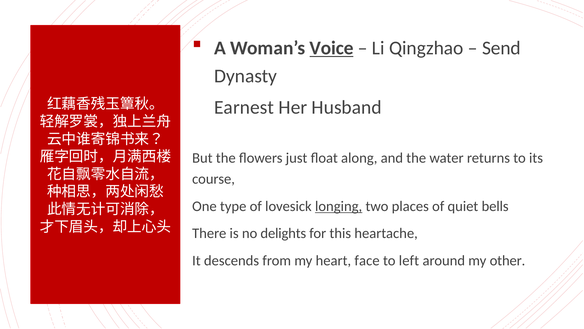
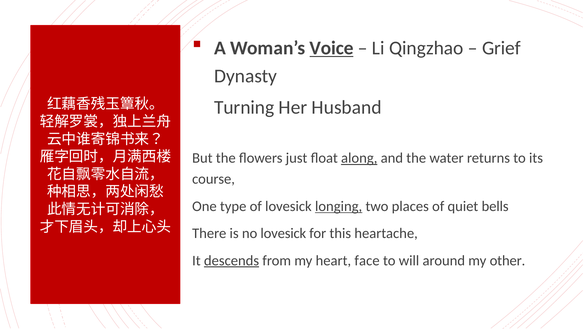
Send: Send -> Grief
Earnest: Earnest -> Turning
along underline: none -> present
no delights: delights -> lovesick
descends underline: none -> present
left: left -> will
